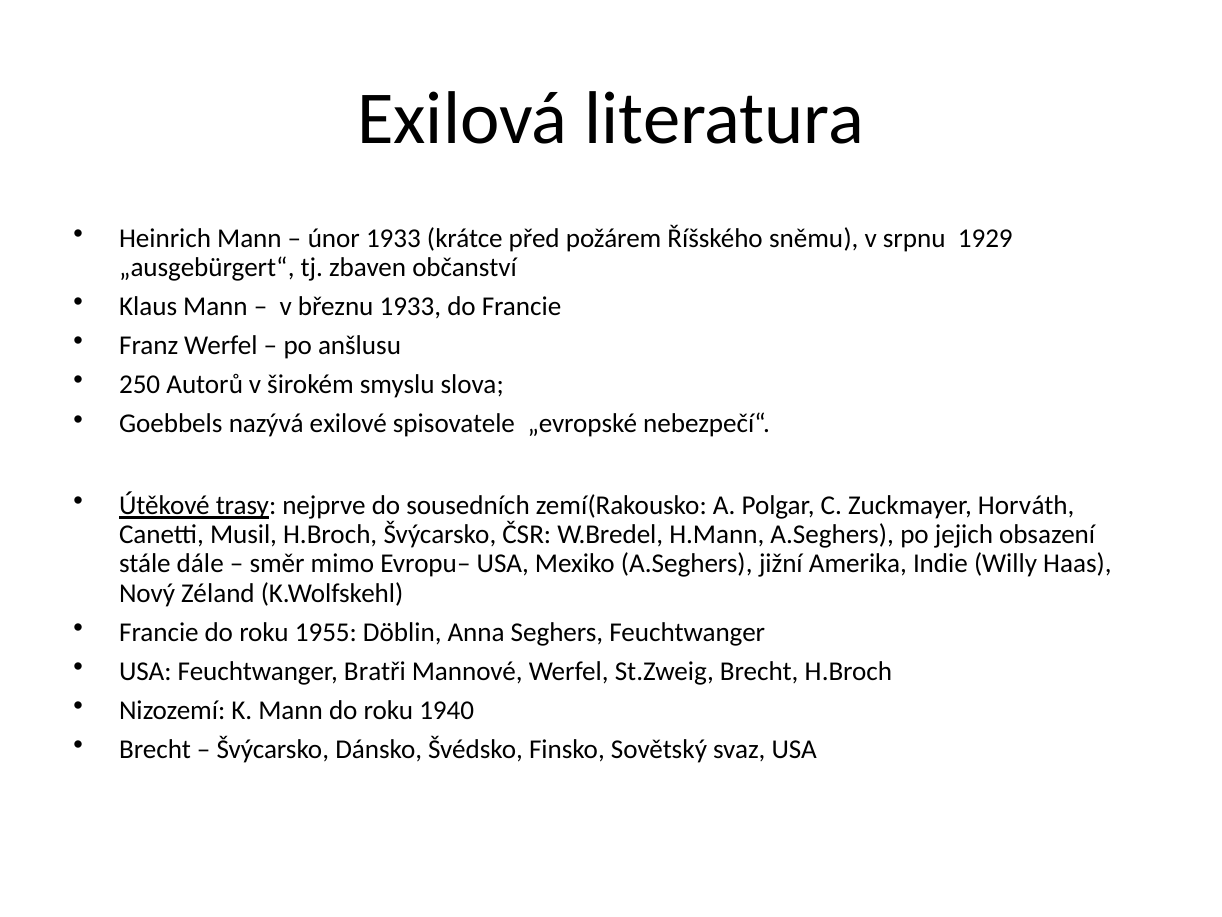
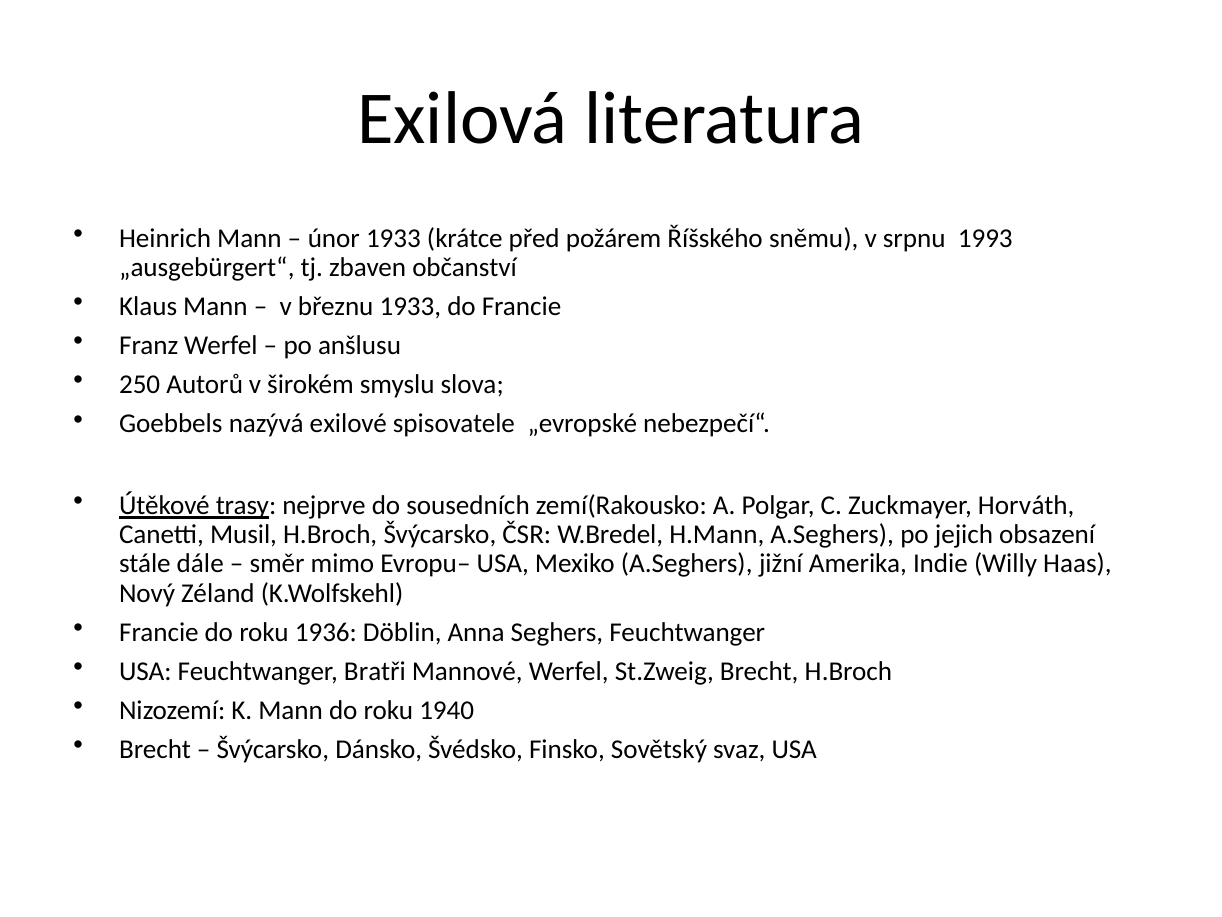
1929: 1929 -> 1993
1955: 1955 -> 1936
